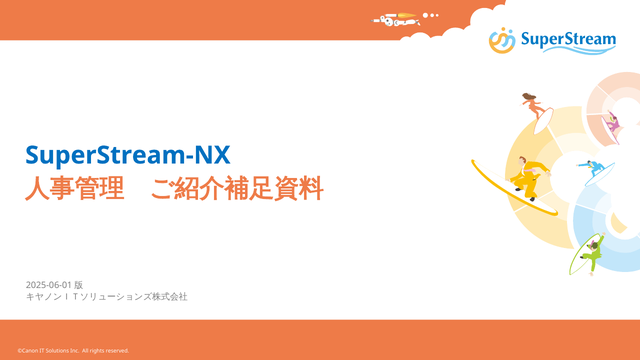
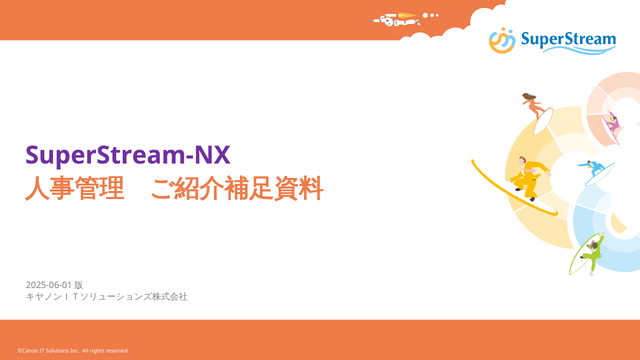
SuperStream-NX colour: blue -> purple
